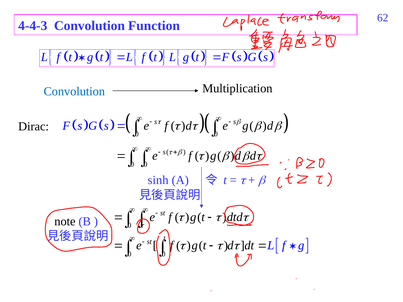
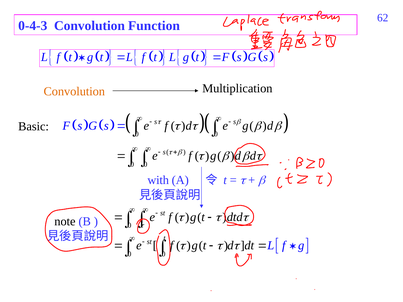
4-4-3: 4-4-3 -> 0-4-3
Convolution at (74, 92) colour: blue -> orange
Dirac: Dirac -> Basic
sinh: sinh -> with
